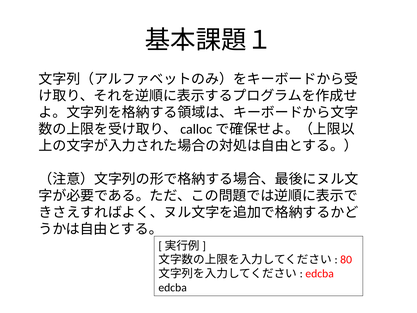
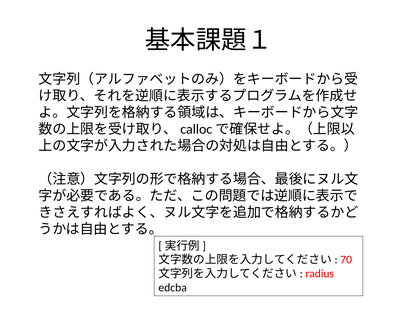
80: 80 -> 70
edcba at (320, 273): edcba -> radius
